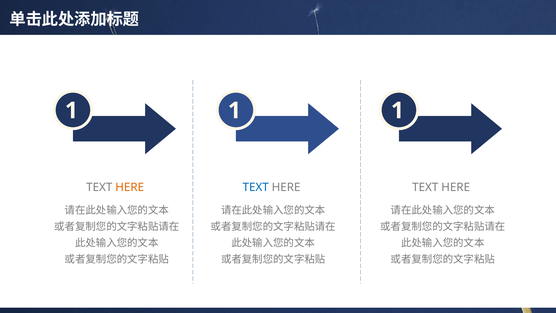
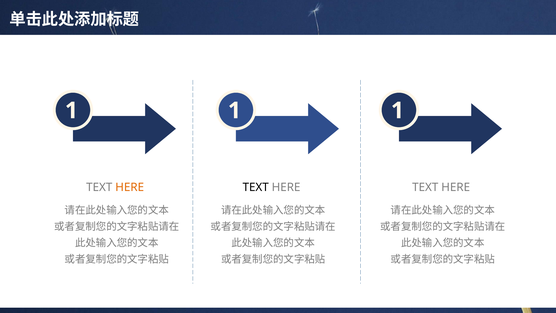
TEXT at (256, 187) colour: blue -> black
